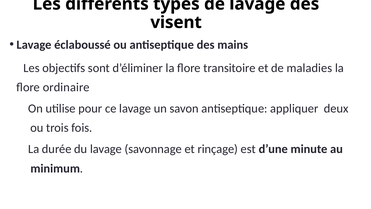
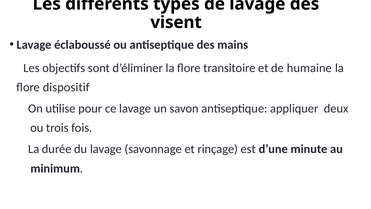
maladies: maladies -> humaine
ordinaire: ordinaire -> dispositif
